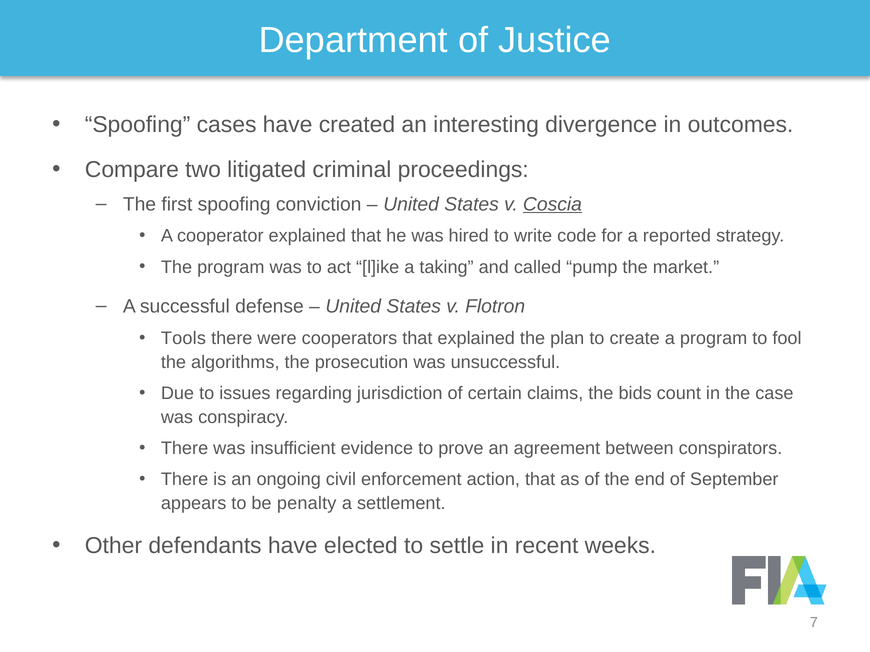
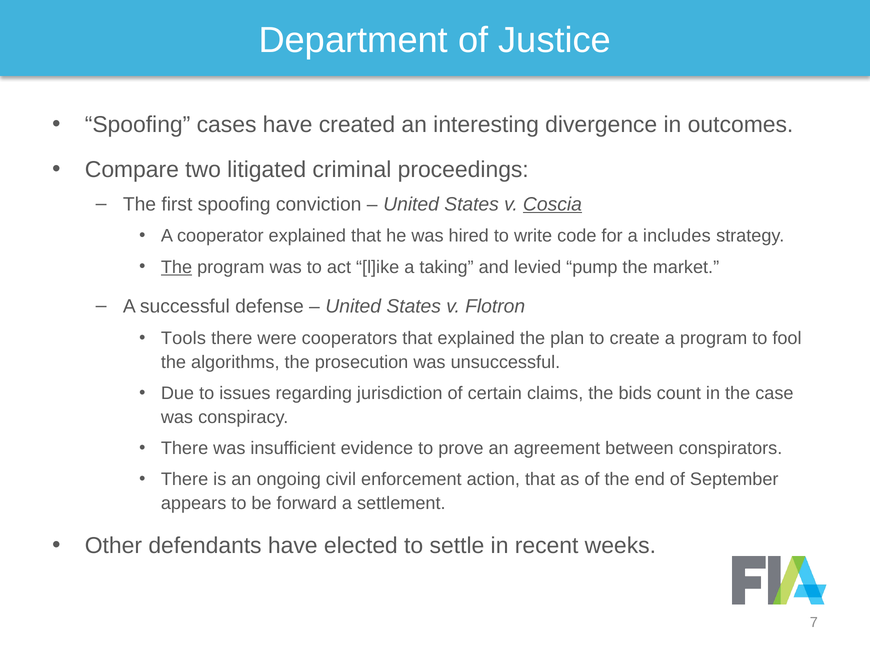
reported: reported -> includes
The at (177, 267) underline: none -> present
called: called -> levied
penalty: penalty -> forward
